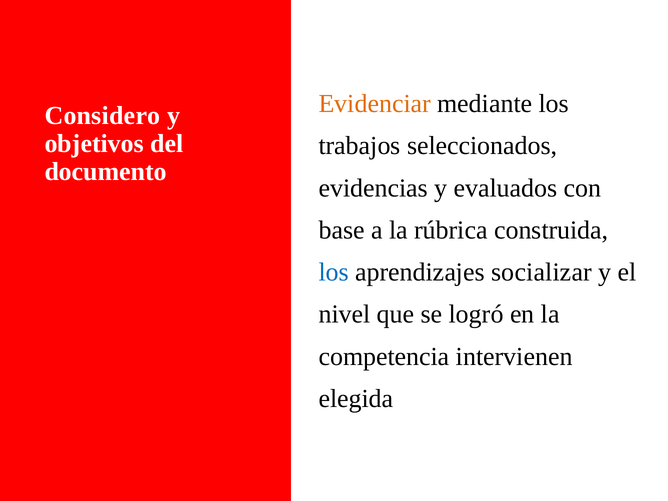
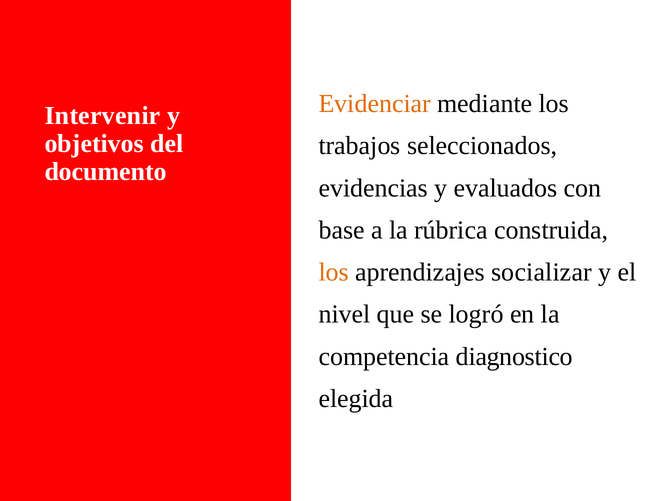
Considero: Considero -> Intervenir
los at (334, 272) colour: blue -> orange
intervienen: intervienen -> diagnostico
